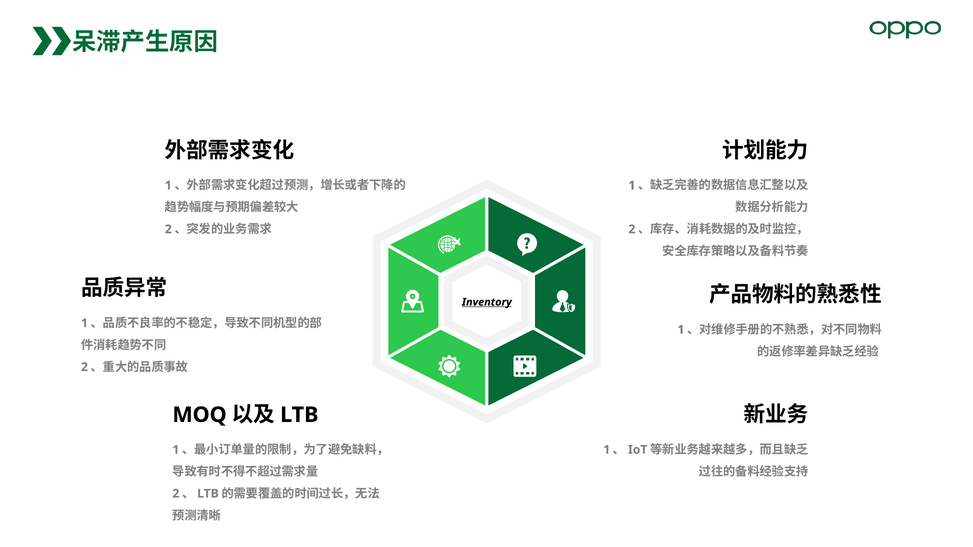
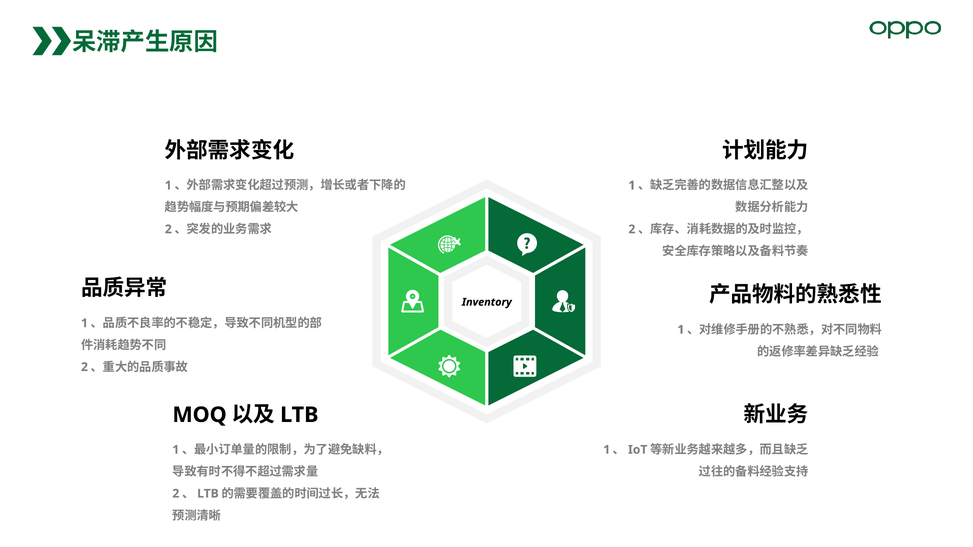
Inventory underline: present -> none
